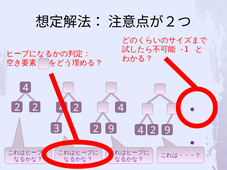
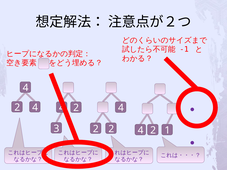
2 at (35, 108): 2 -> 4
9 at (111, 129): 9 -> 2
9 at (167, 131): 9 -> 1
